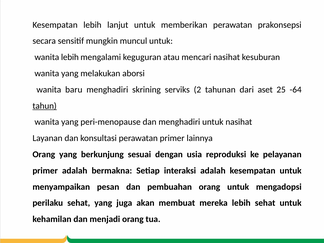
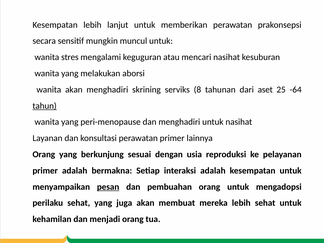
wanita lebih: lebih -> stres
wanita baru: baru -> akan
2: 2 -> 8
pesan underline: none -> present
